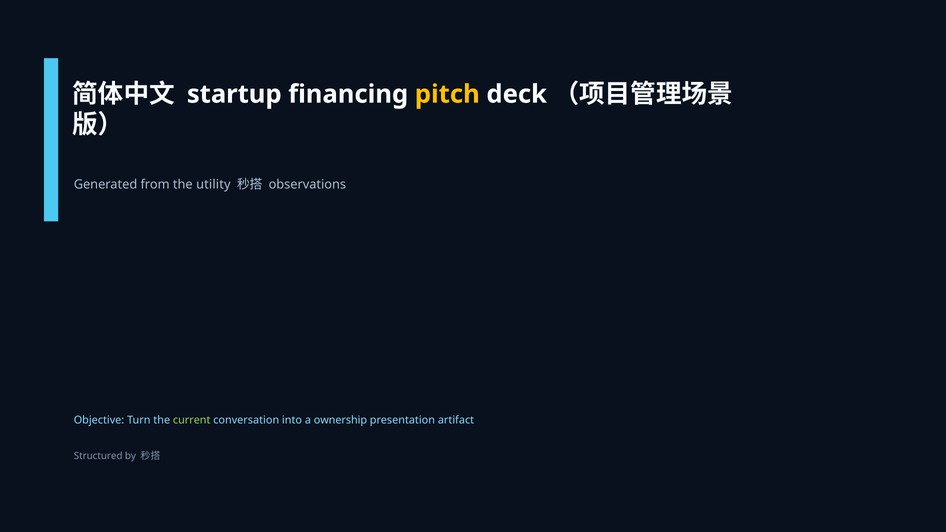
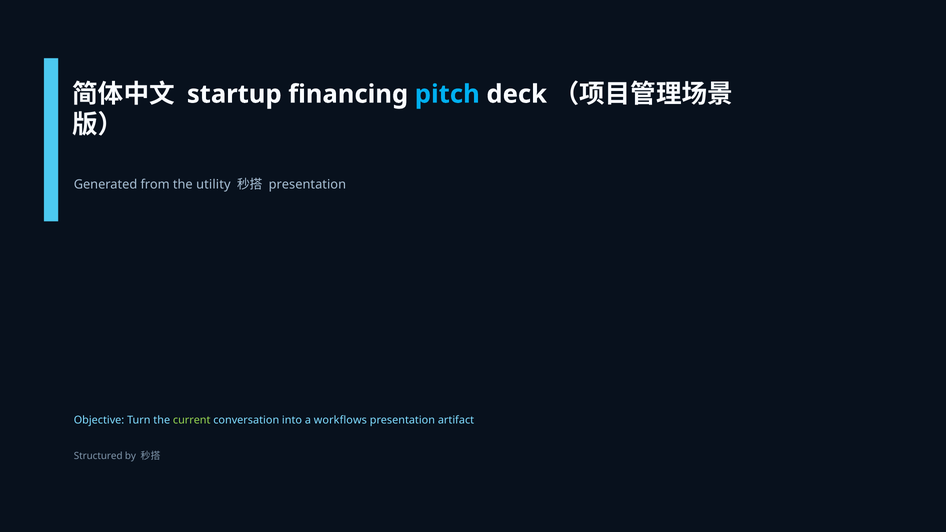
pitch colour: yellow -> light blue
observations at (307, 185): observations -> presentation
ownership: ownership -> workflows
